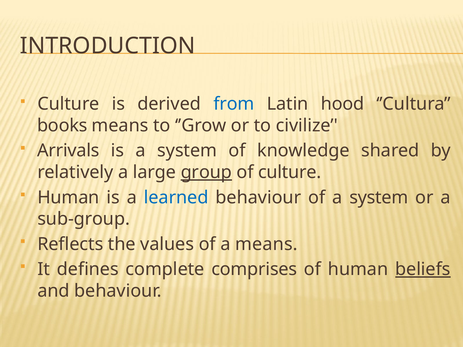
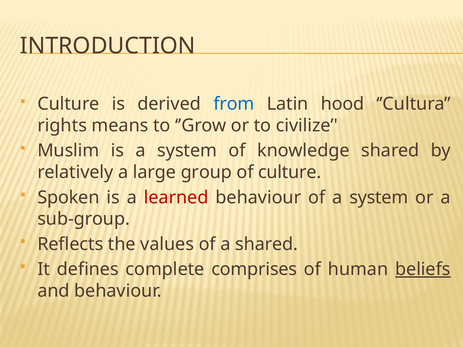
books: books -> rights
Arrivals: Arrivals -> Muslim
group underline: present -> none
Human at (68, 198): Human -> Spoken
learned colour: blue -> red
a means: means -> shared
